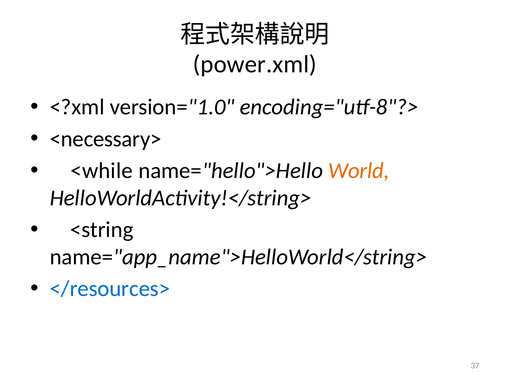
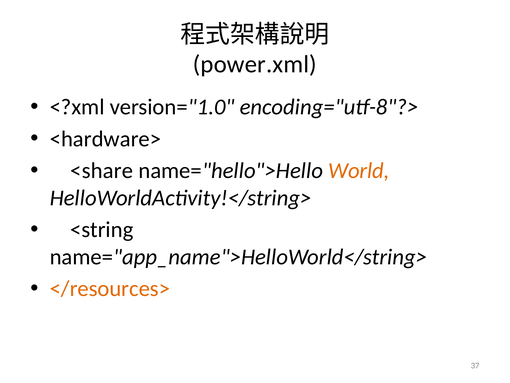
<necessary>: <necessary> -> <hardware>
<while: <while -> <share
</resources> colour: blue -> orange
